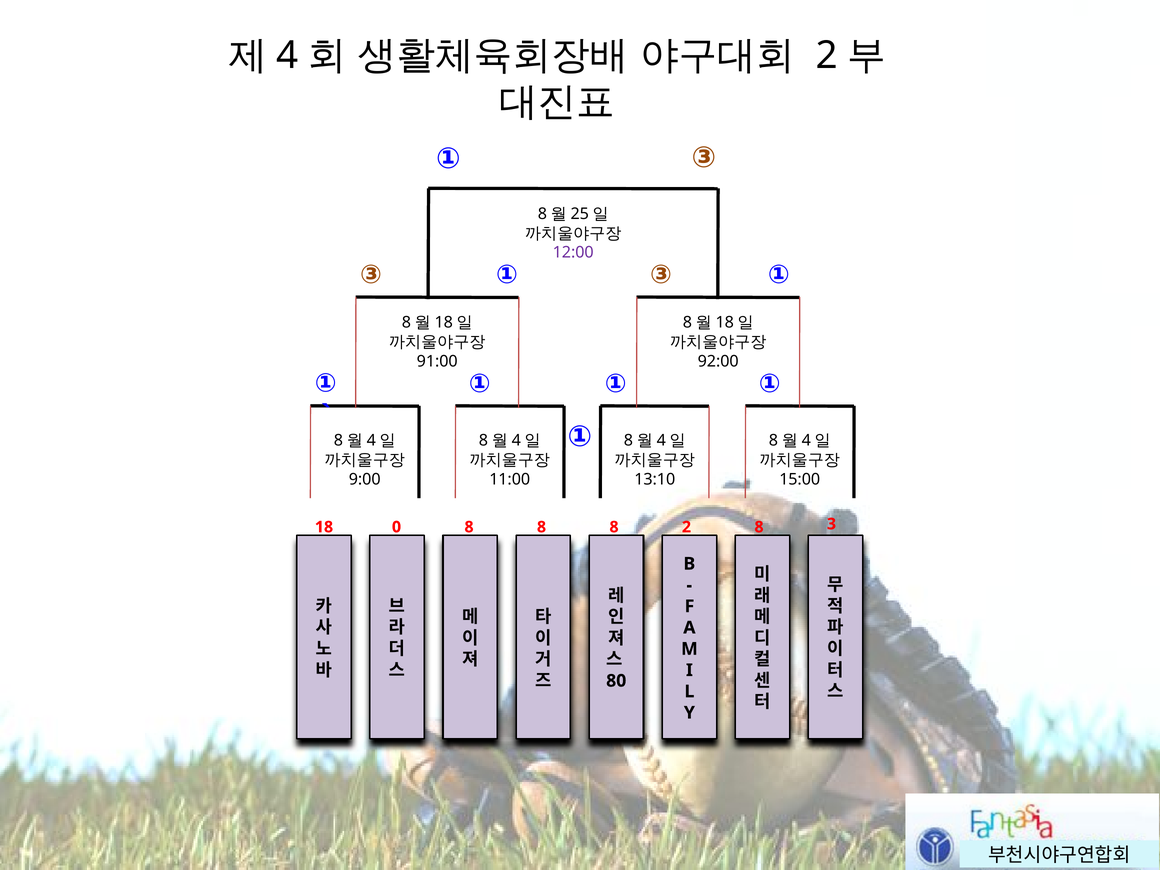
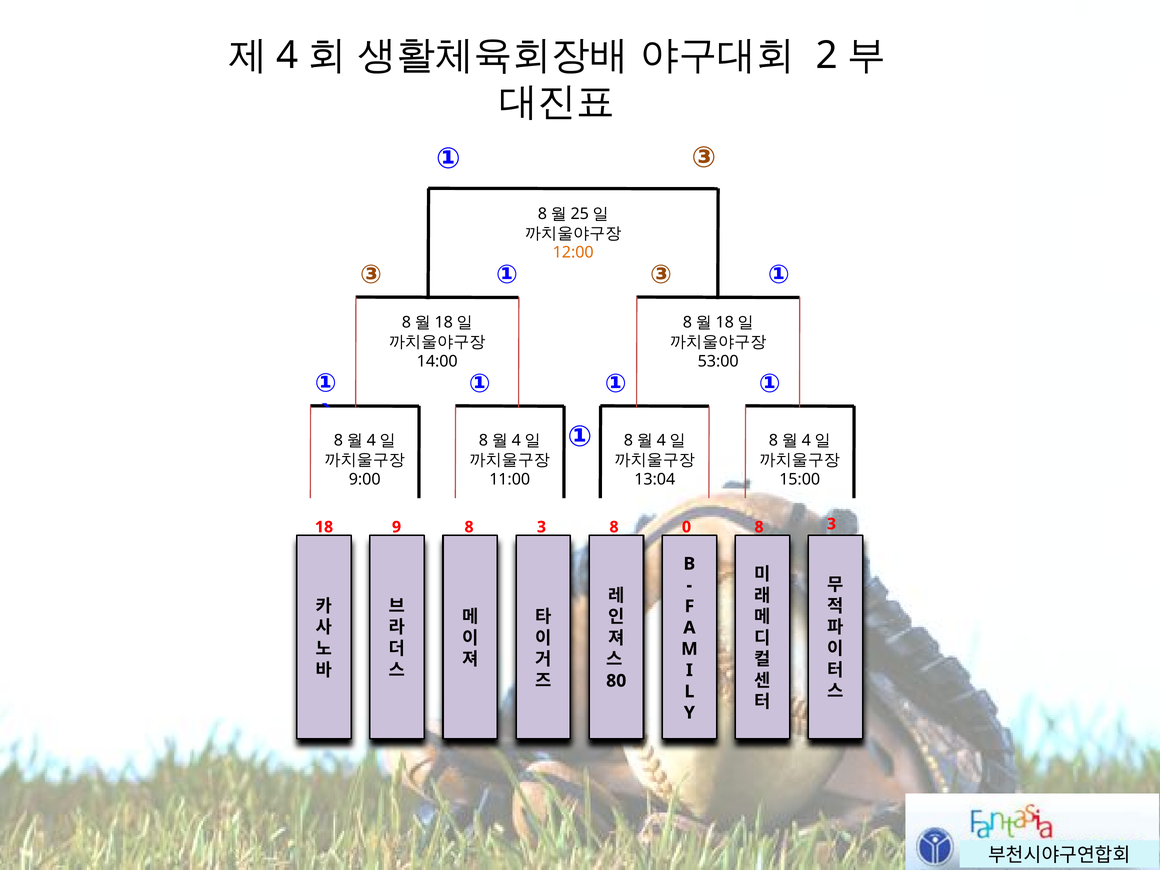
12:00 colour: purple -> orange
91:00: 91:00 -> 14:00
92:00: 92:00 -> 53:00
13:10: 13:10 -> 13:04
0: 0 -> 9
8 at (541, 527): 8 -> 3
8 2: 2 -> 0
